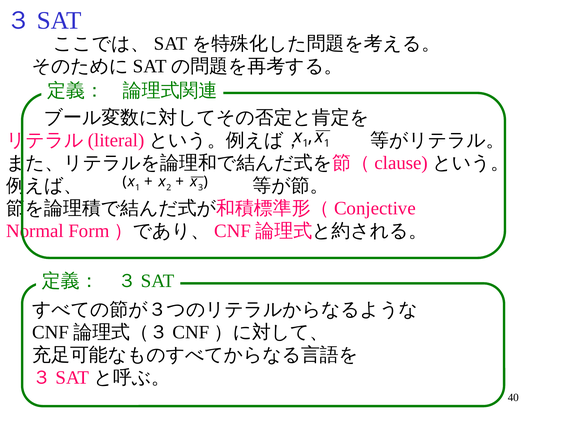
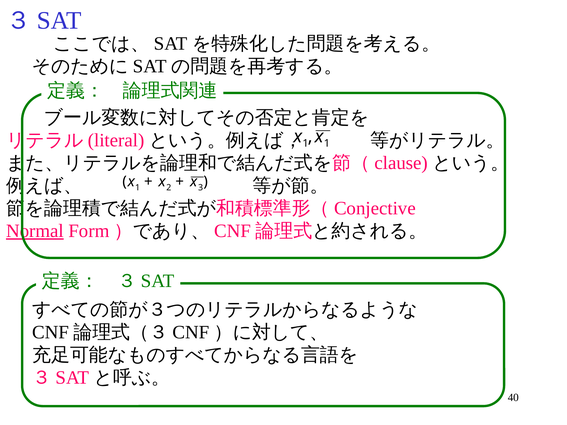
Normal underline: none -> present
